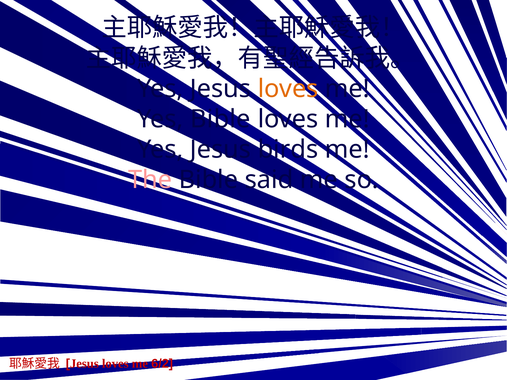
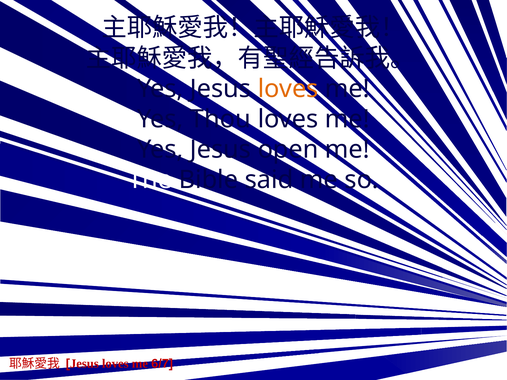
Yes Bible: Bible -> Thou
birds: birds -> open
The colour: pink -> white
6/2: 6/2 -> 6/7
